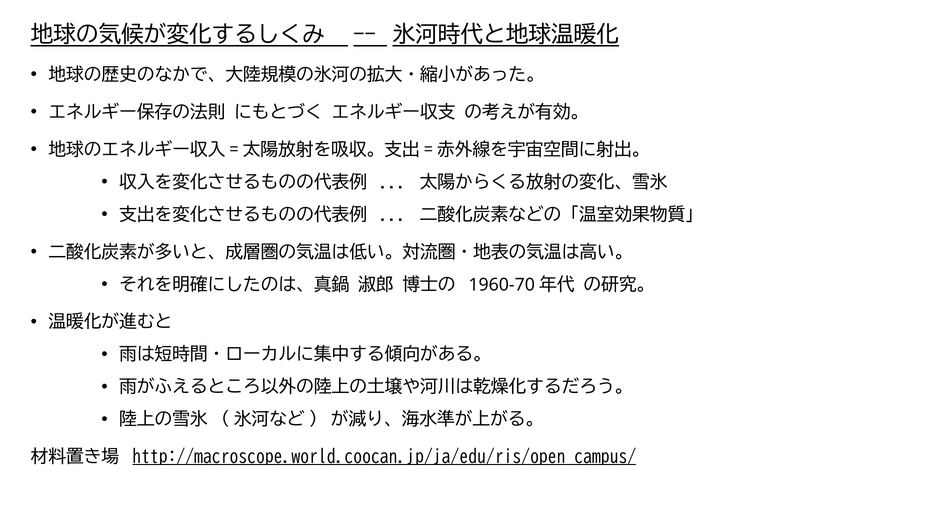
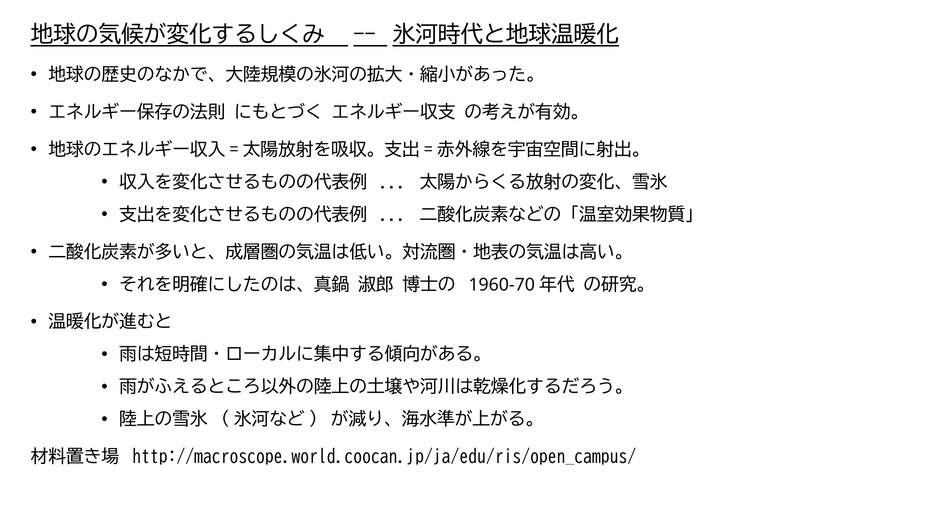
http://macroscope.world.coocan.jp/ja/edu/ris/open_campus/ underline: present -> none
